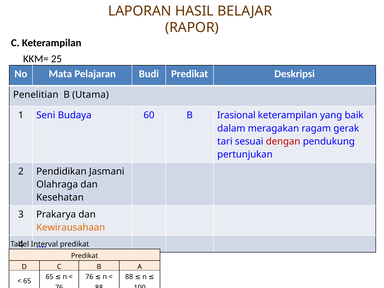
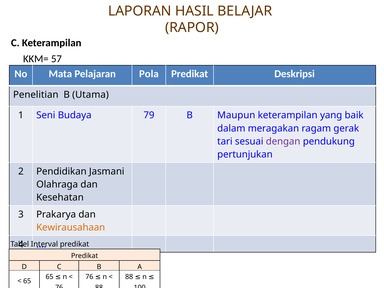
25: 25 -> 57
Budi: Budi -> Pola
60: 60 -> 79
Irasional: Irasional -> Maupun
dengan colour: red -> purple
